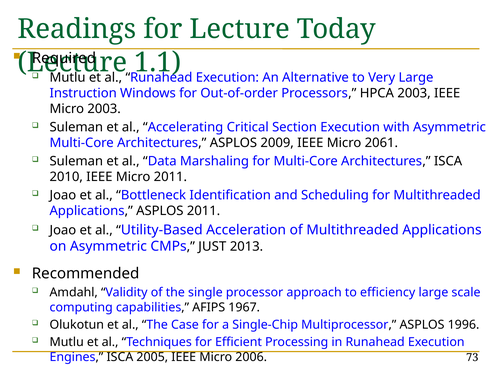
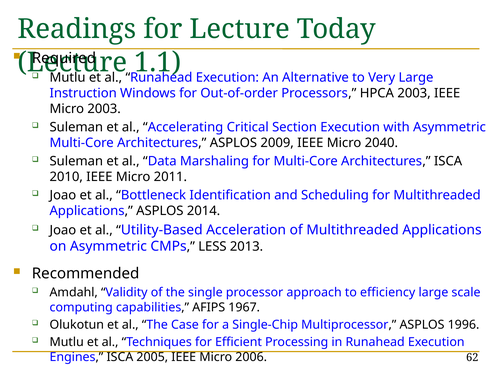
2061: 2061 -> 2040
ASPLOS 2011: 2011 -> 2014
JUST: JUST -> LESS
73: 73 -> 62
